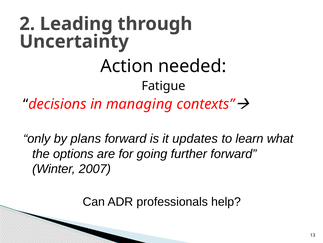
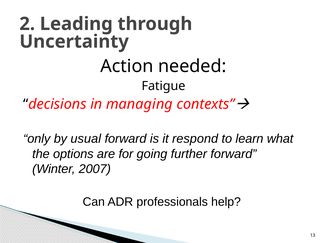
plans: plans -> usual
updates: updates -> respond
